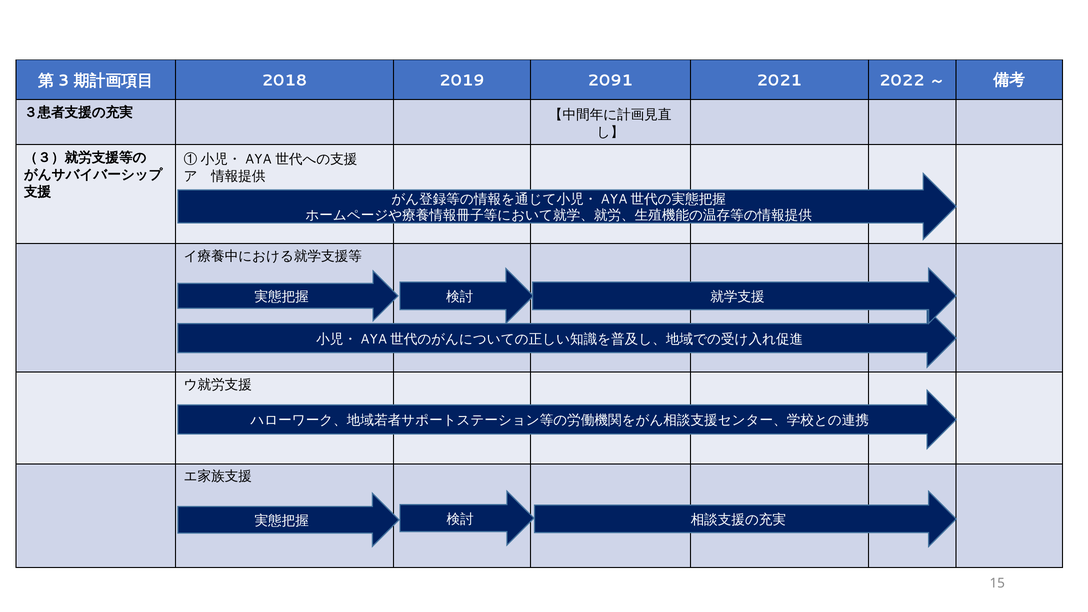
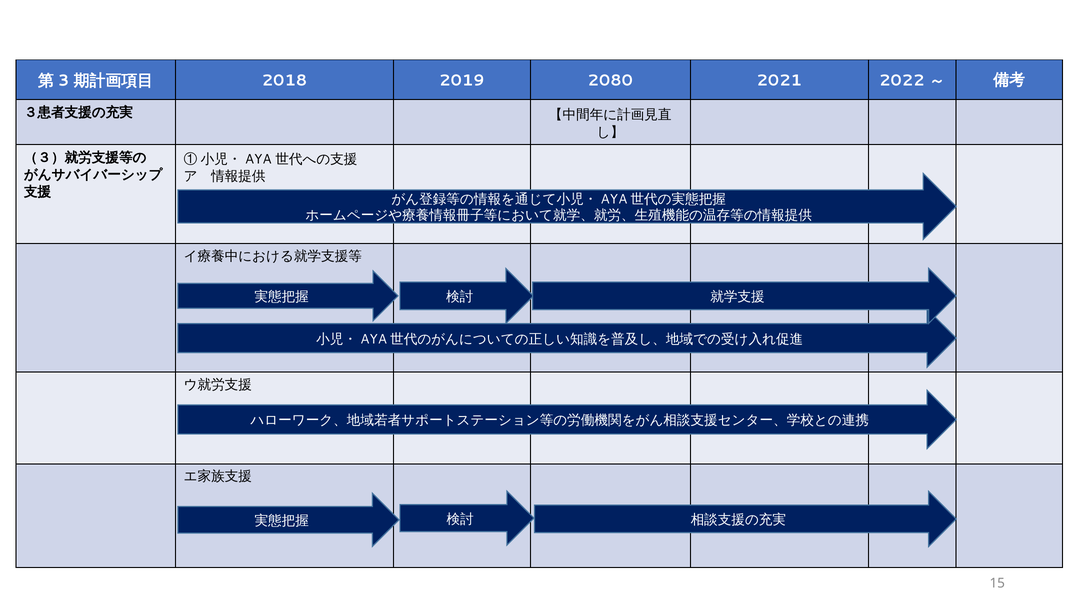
2091: 2091 -> 2080
